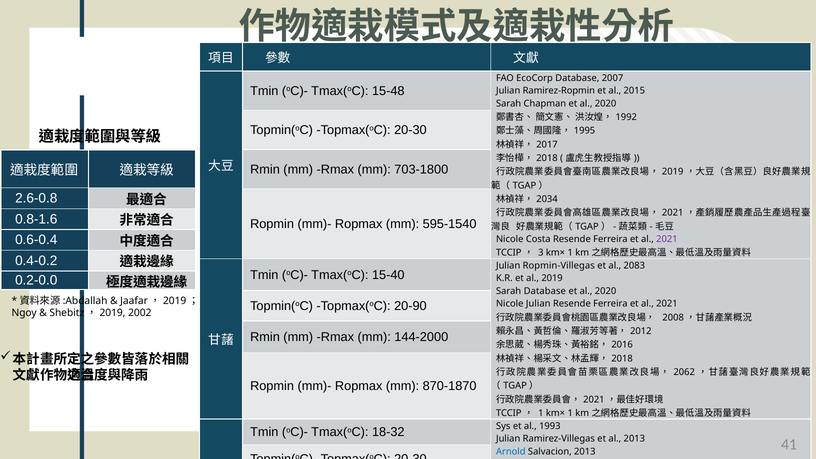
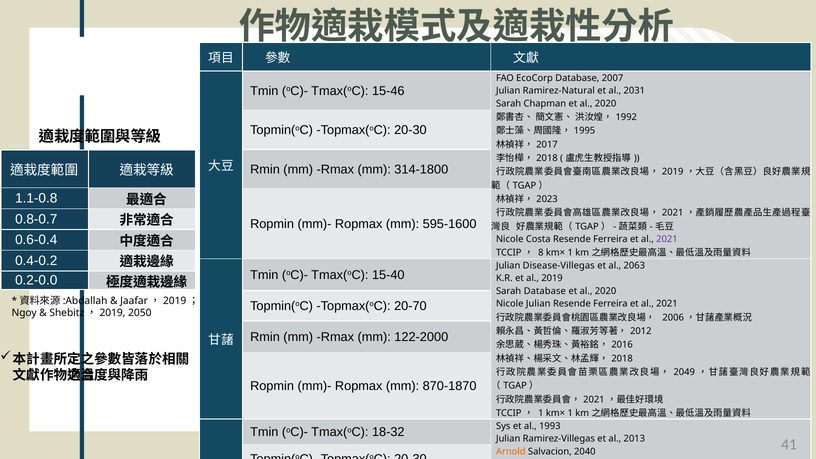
15-48: 15-48 -> 15-46
Ramirez-Ropmin: Ramirez-Ropmin -> Ramirez-Natural
2015: 2015 -> 2031
703-1800: 703-1800 -> 314-1800
2.6-0.8: 2.6-0.8 -> 1.1-0.8
2034: 2034 -> 2023
0.8-1.6: 0.8-1.6 -> 0.8-0.7
595-1540: 595-1540 -> 595-1600
3: 3 -> 8
Ropmin-Villegas: Ropmin-Villegas -> Disease-Villegas
2083: 2083 -> 2063
20-90: 20-90 -> 20-70
2002: 2002 -> 2050
2008: 2008 -> 2006
144-2000: 144-2000 -> 122-2000
2062: 2062 -> 2049
Arnold at (511, 451) colour: blue -> orange
Salvacion 2013: 2013 -> 2040
